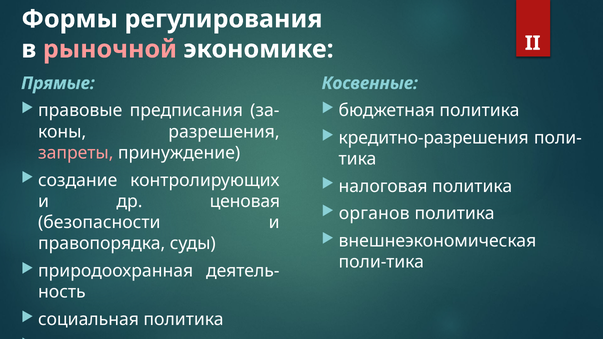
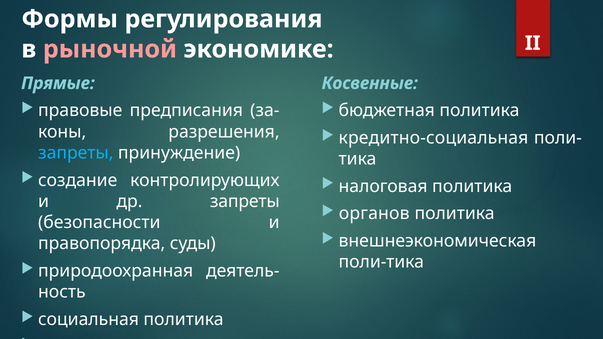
кредитно-разрешения: кредитно-разрешения -> кредитно-социальная
запреты at (76, 153) colour: pink -> light blue
др ценовая: ценовая -> запреты
